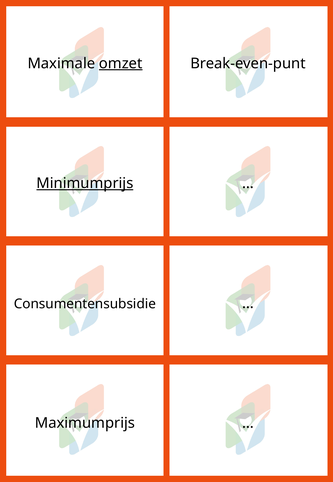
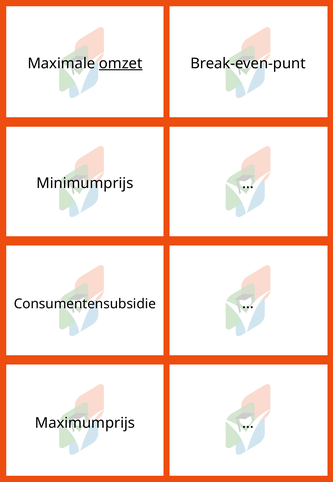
Minimumprijs underline: present -> none
